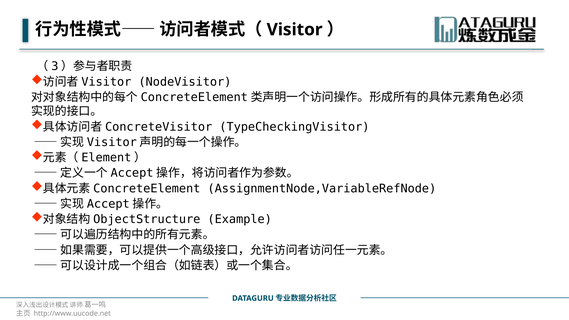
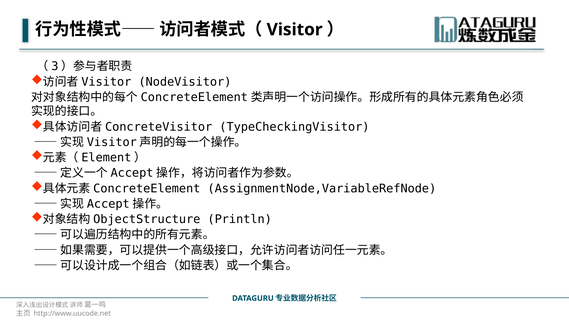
Example: Example -> Println
